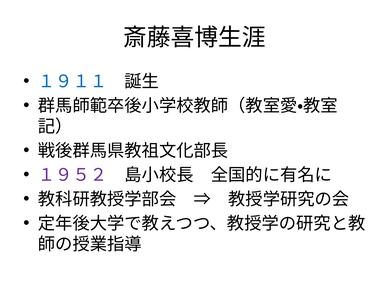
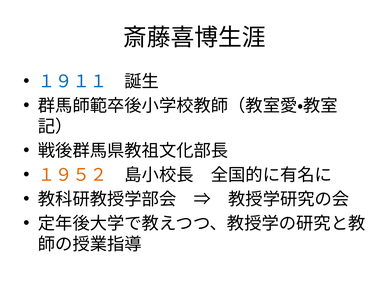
１９５２ colour: purple -> orange
